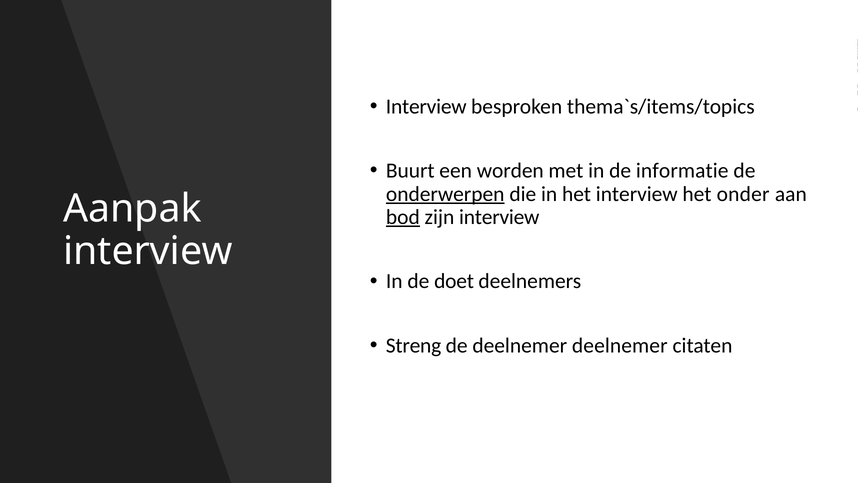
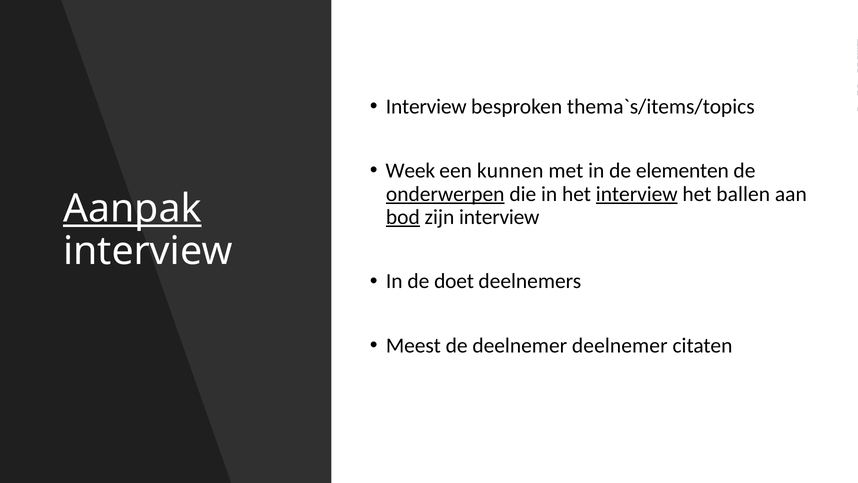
Buurt: Buurt -> Week
worden: worden -> kunnen
informatie: informatie -> elementen
interview at (637, 194) underline: none -> present
onder: onder -> ballen
Aanpak underline: none -> present
Streng: Streng -> Meest
